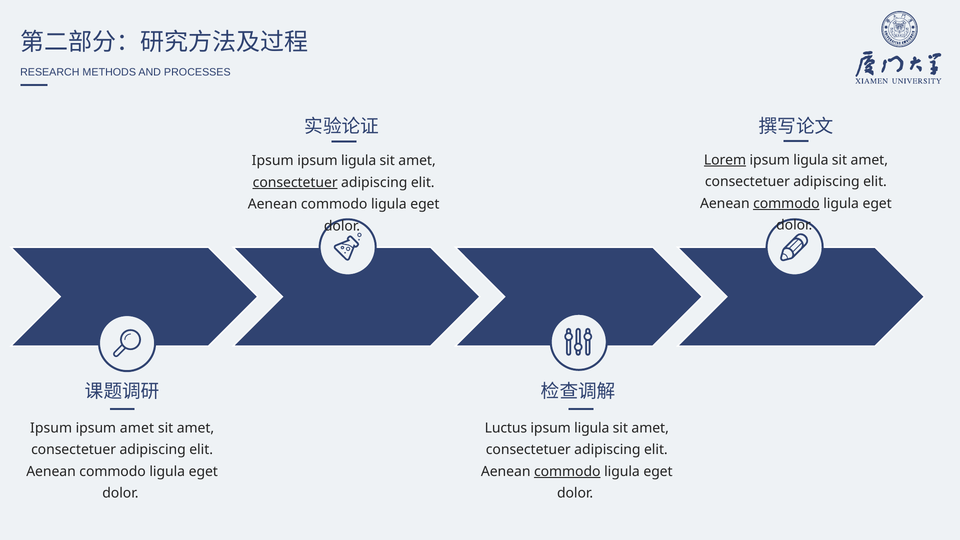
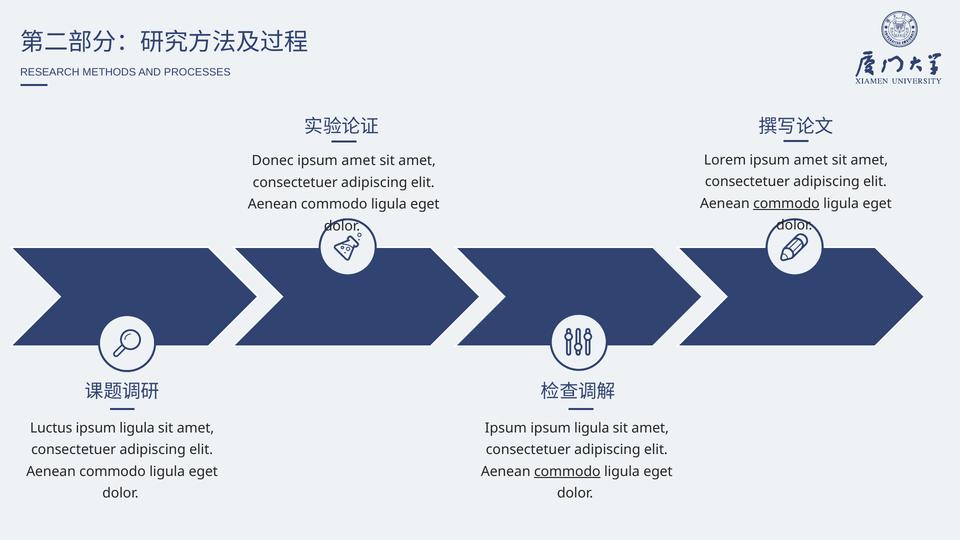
Lorem underline: present -> none
ligula at (811, 160): ligula -> amet
Ipsum at (273, 161): Ipsum -> Donec
ligula at (359, 161): ligula -> amet
consectetuer at (295, 182) underline: present -> none
Ipsum at (51, 428): Ipsum -> Luctus
amet at (137, 428): amet -> ligula
Luctus at (506, 428): Luctus -> Ipsum
